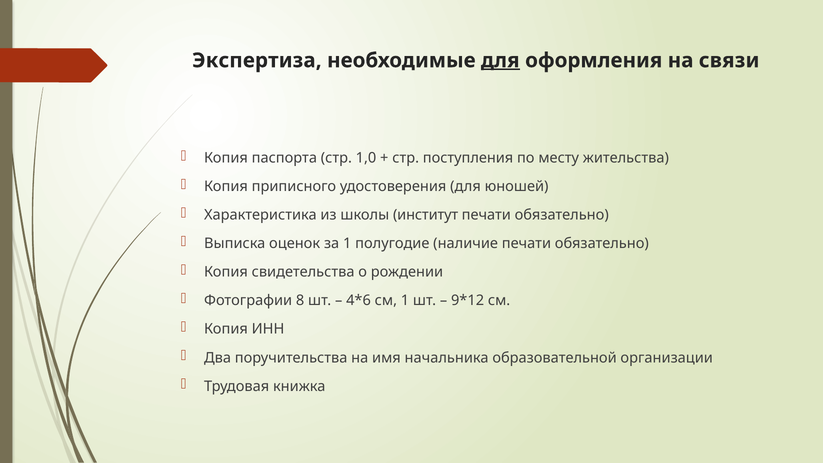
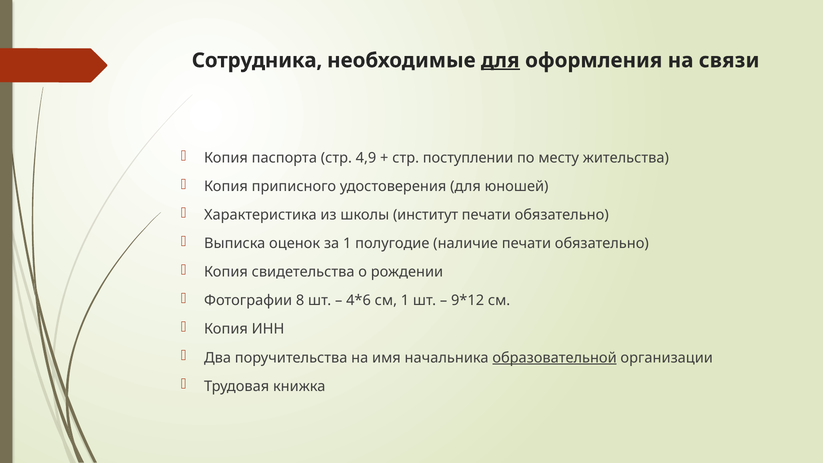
Экспертиза: Экспертиза -> Сотрудника
1,0: 1,0 -> 4,9
поступления: поступления -> поступлении
образовательной underline: none -> present
